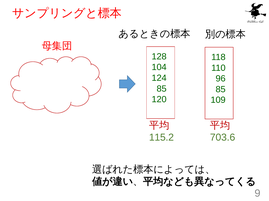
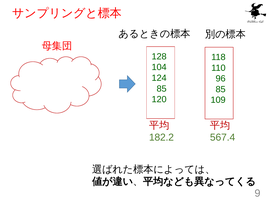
115.2: 115.2 -> 182.2
703.6: 703.6 -> 567.4
